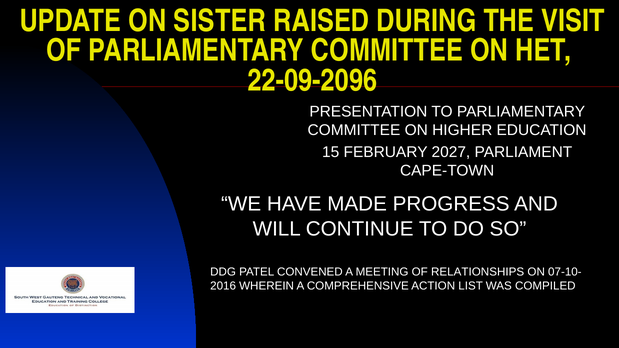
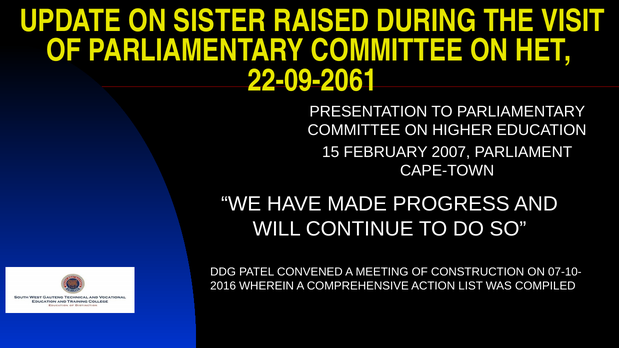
22-09-2096: 22-09-2096 -> 22-09-2061
2027: 2027 -> 2007
RELATIONSHIPS: RELATIONSHIPS -> CONSTRUCTION
